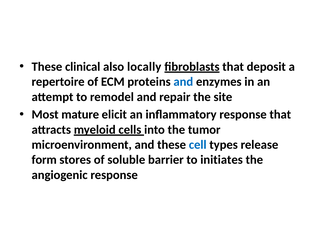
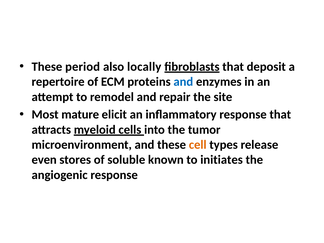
clinical: clinical -> period
cell colour: blue -> orange
form: form -> even
barrier: barrier -> known
